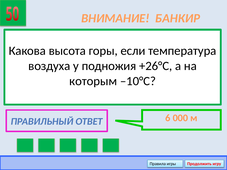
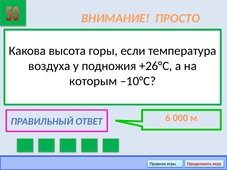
БАНКИР: БАНКИР -> ПРОСТО
